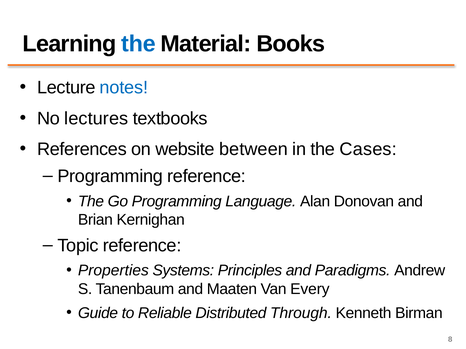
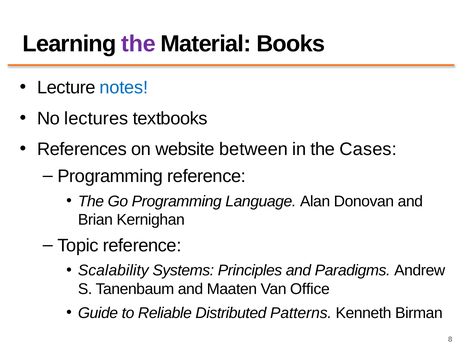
the at (139, 44) colour: blue -> purple
Properties: Properties -> Scalability
Every: Every -> Office
Through: Through -> Patterns
